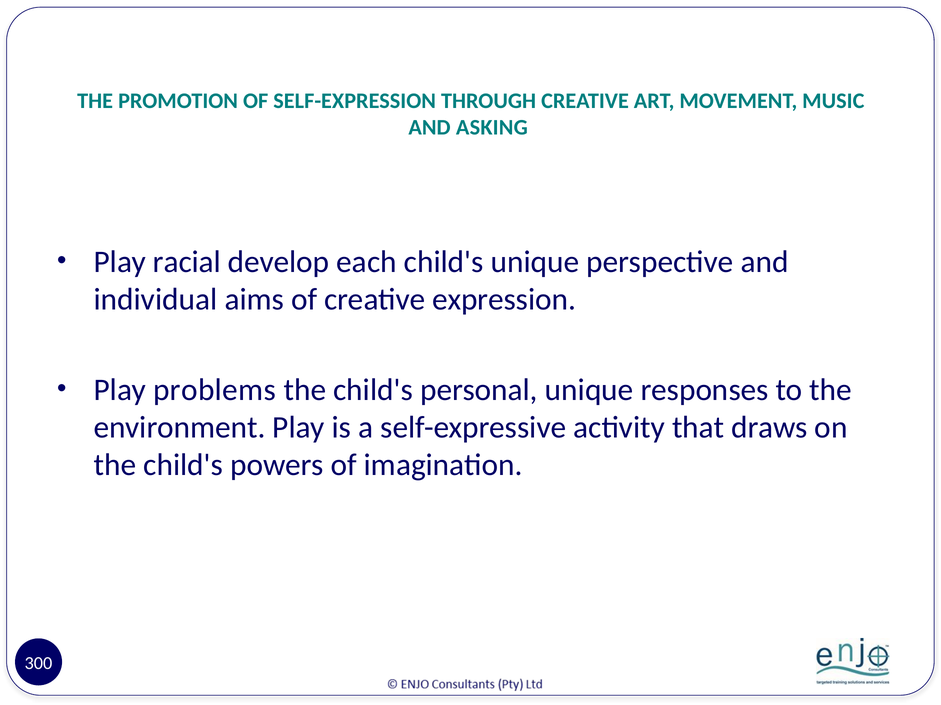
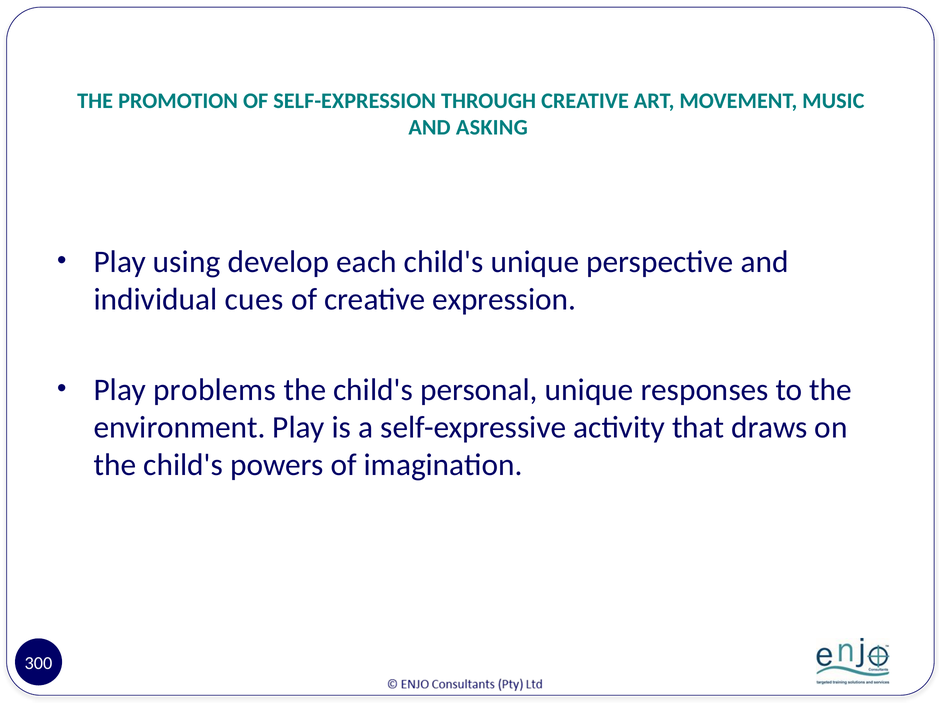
racial: racial -> using
aims: aims -> cues
